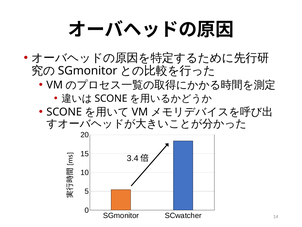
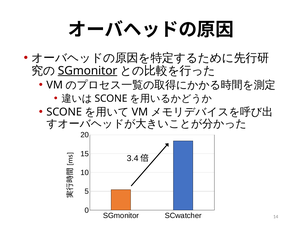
SGmonitor at (88, 71) underline: none -> present
